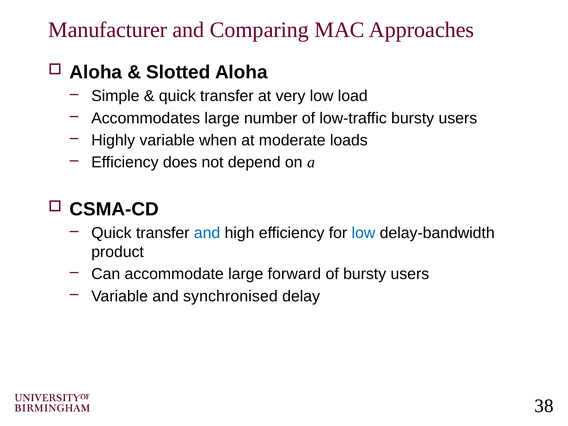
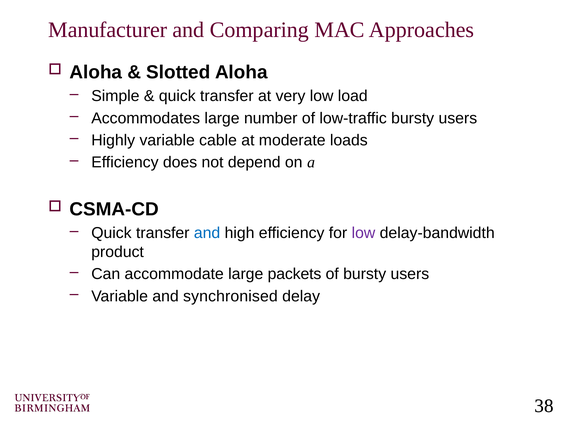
when: when -> cable
low at (363, 233) colour: blue -> purple
forward: forward -> packets
